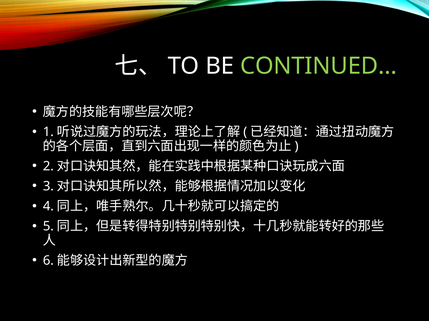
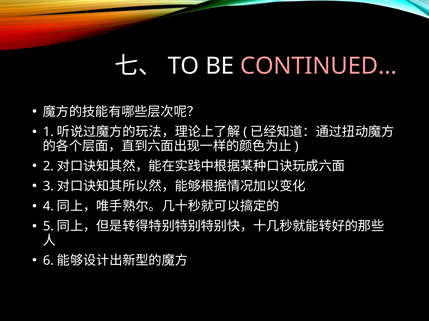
CONTINUED… colour: light green -> pink
